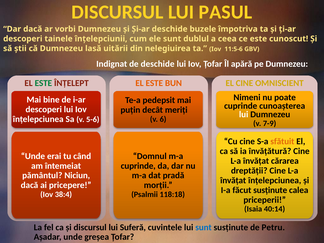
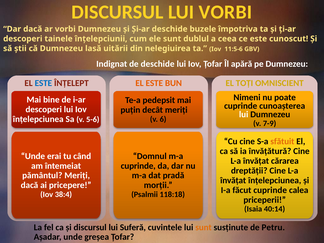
LUI PASUL: PASUL -> VORBI
ESTE at (43, 83) colour: green -> blue
EL CINE: CINE -> TOȚI
pământul Niciun: Niciun -> Meriți
făcut susținute: susținute -> cuprinde
sunt at (203, 227) colour: blue -> orange
